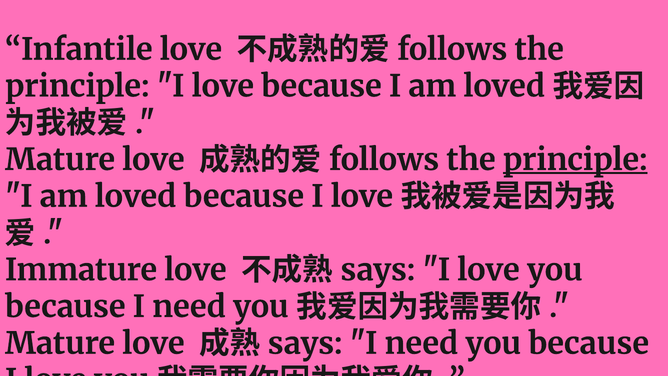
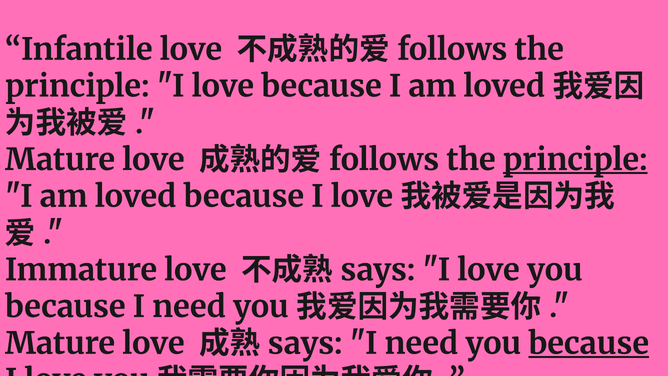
because at (589, 343) underline: none -> present
